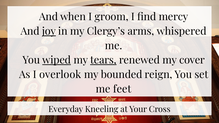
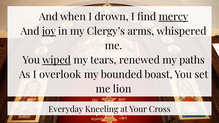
groom: groom -> drown
mercy underline: none -> present
tears underline: present -> none
cover: cover -> paths
reign: reign -> boast
feet: feet -> lion
